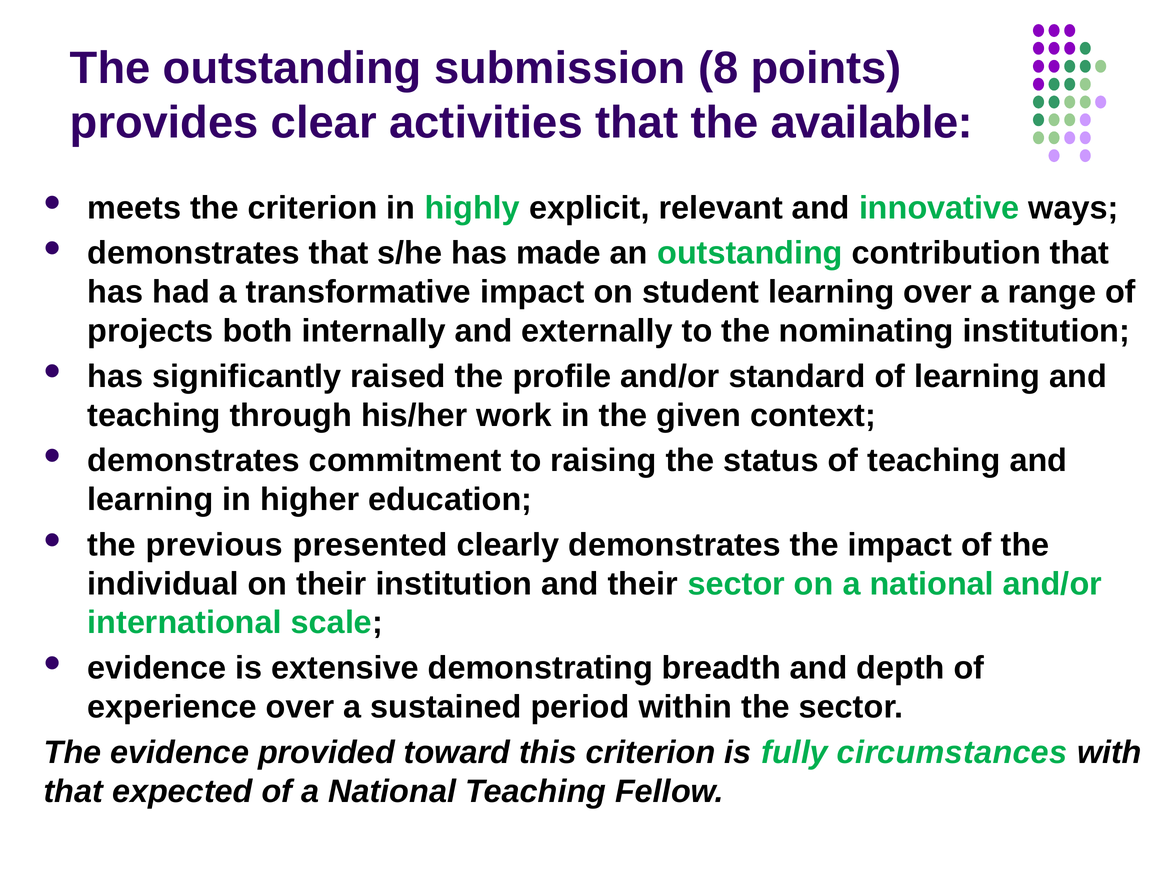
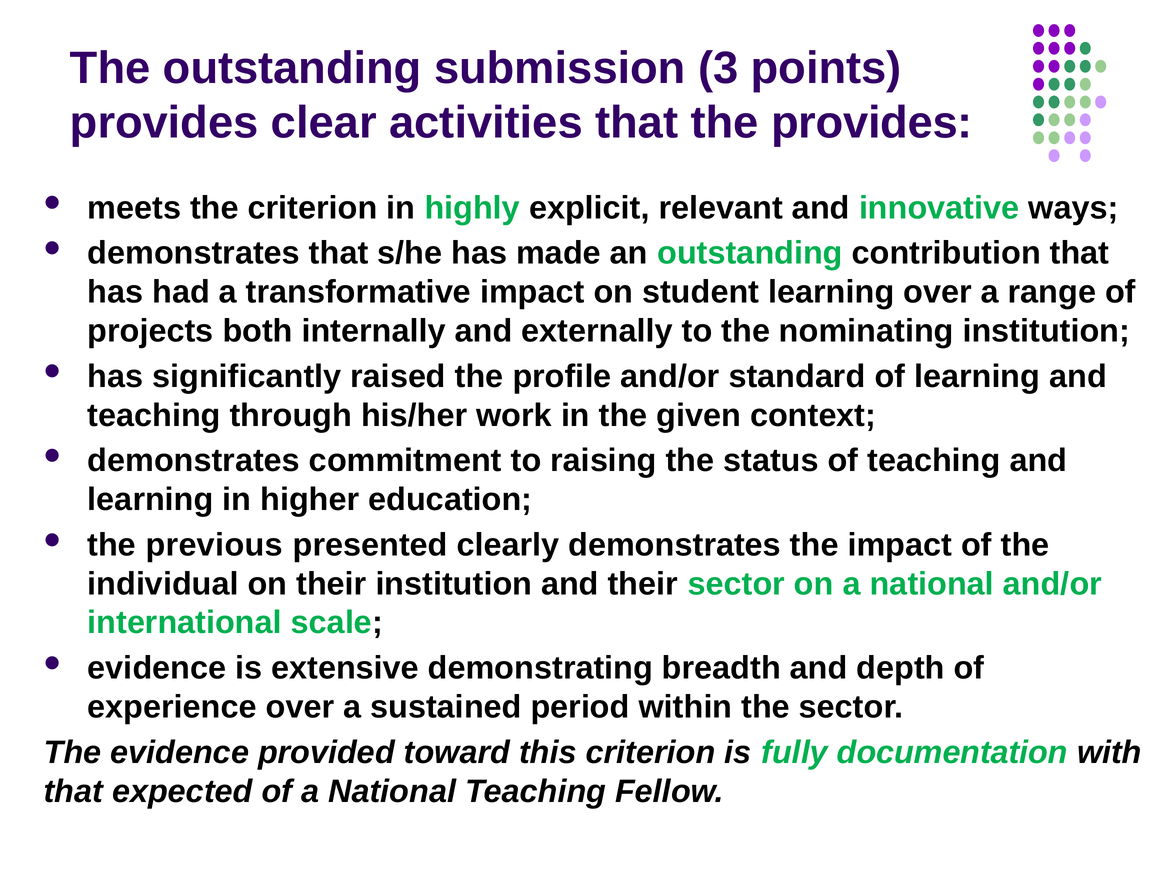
8: 8 -> 3
the available: available -> provides
circumstances: circumstances -> documentation
